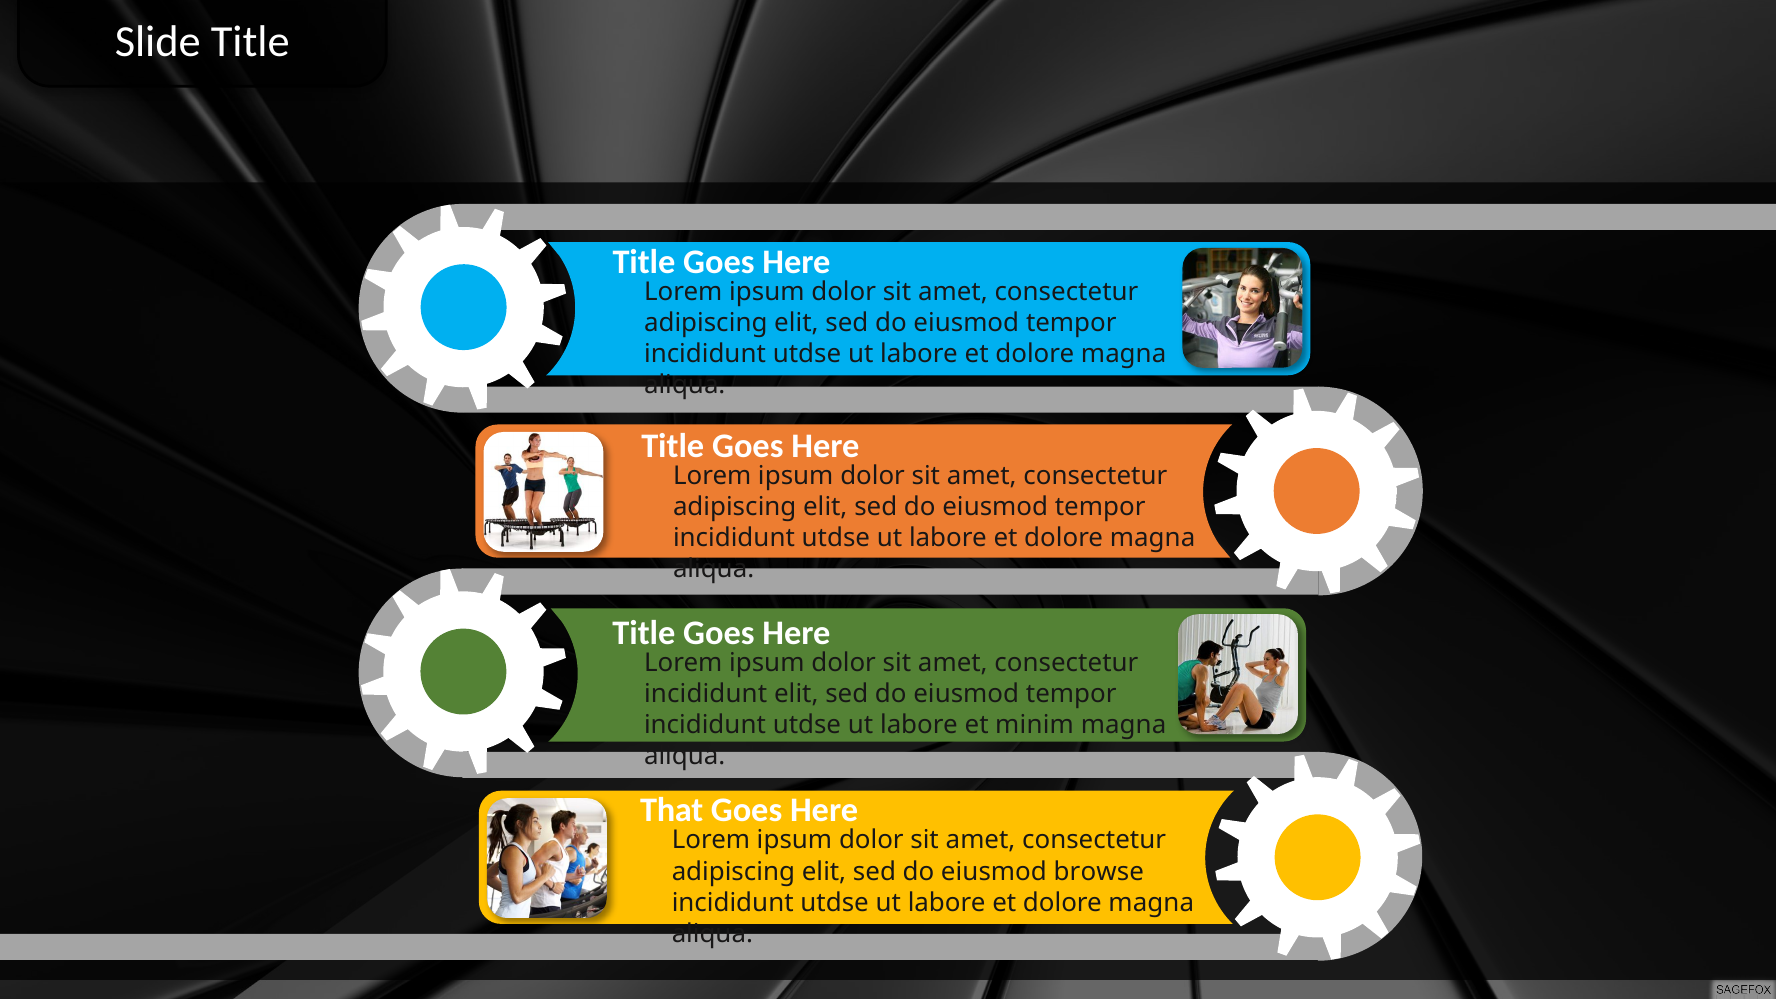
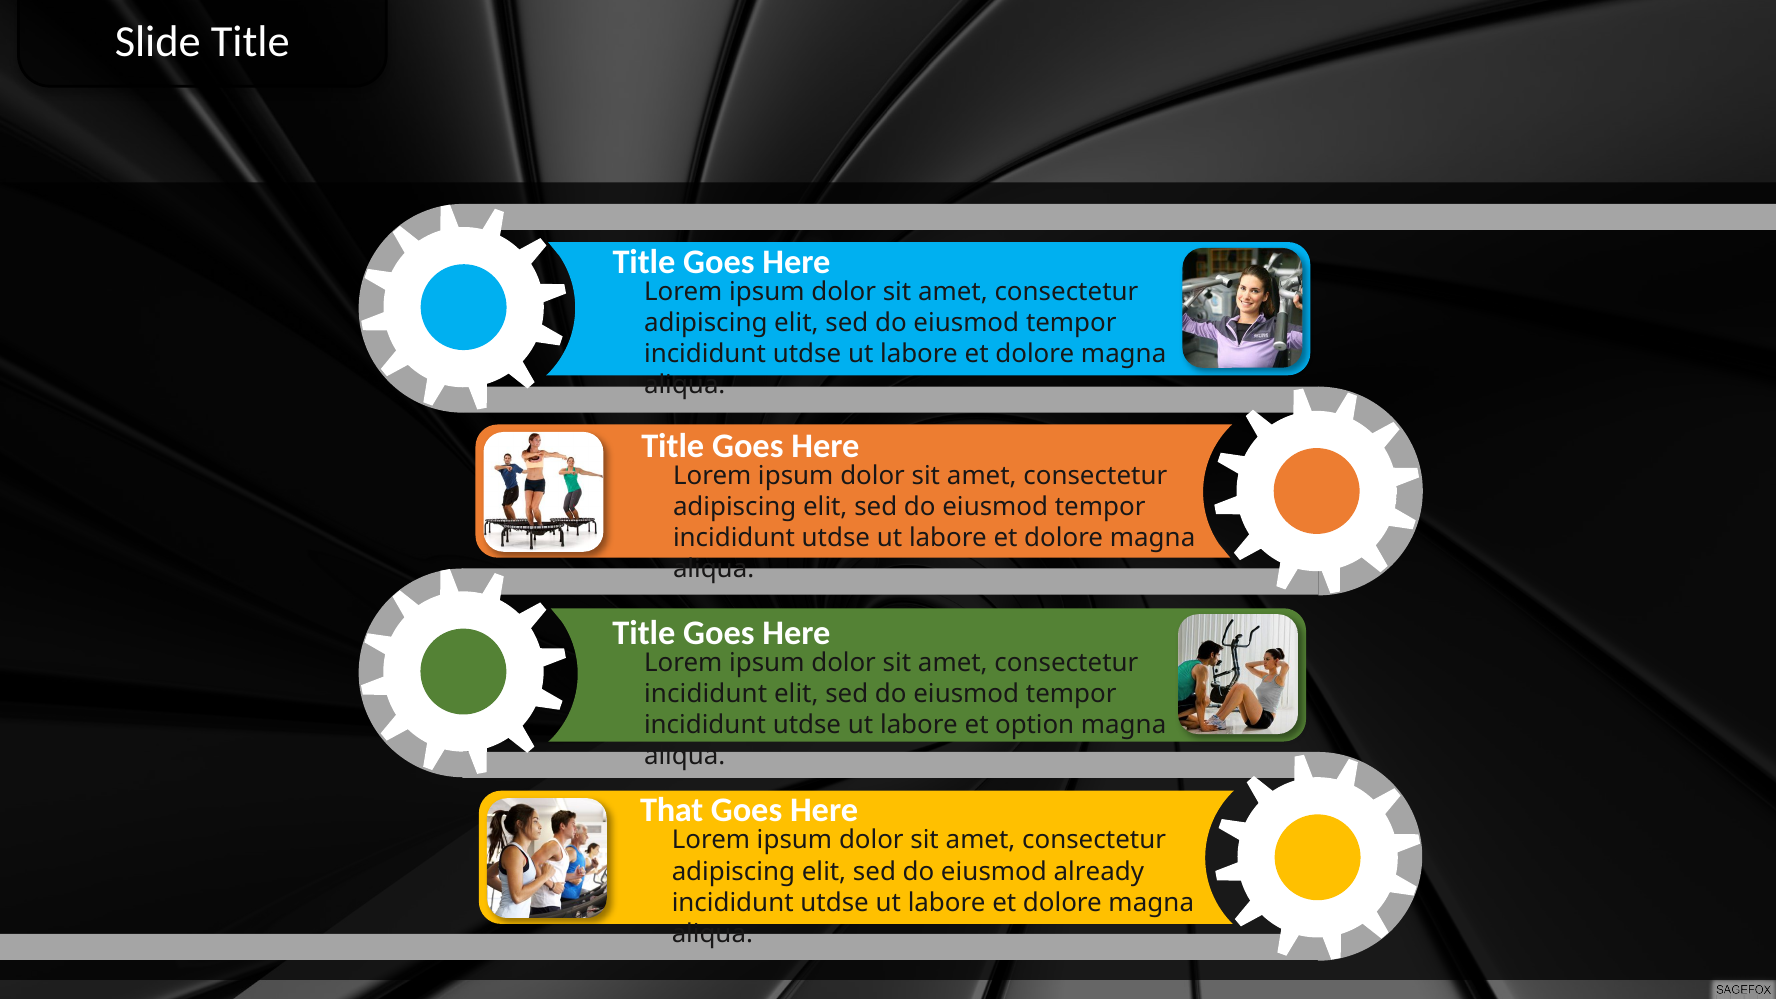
minim: minim -> option
browse: browse -> already
